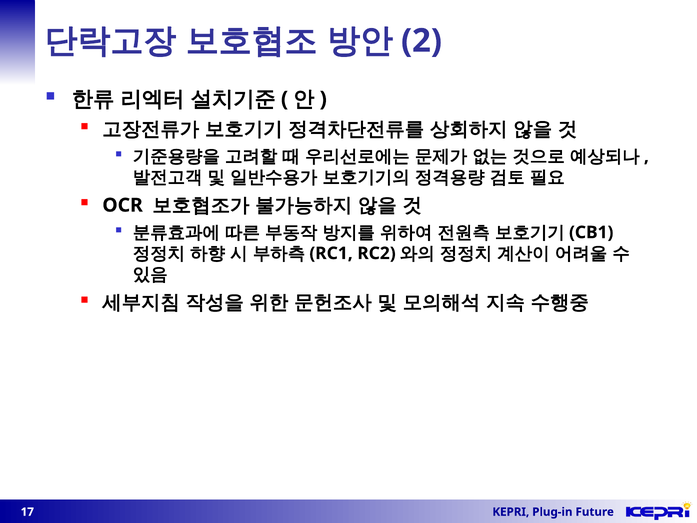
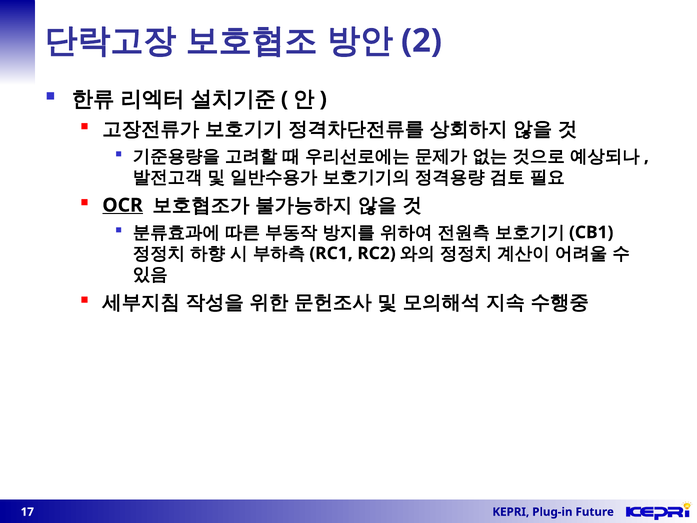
OCR underline: none -> present
